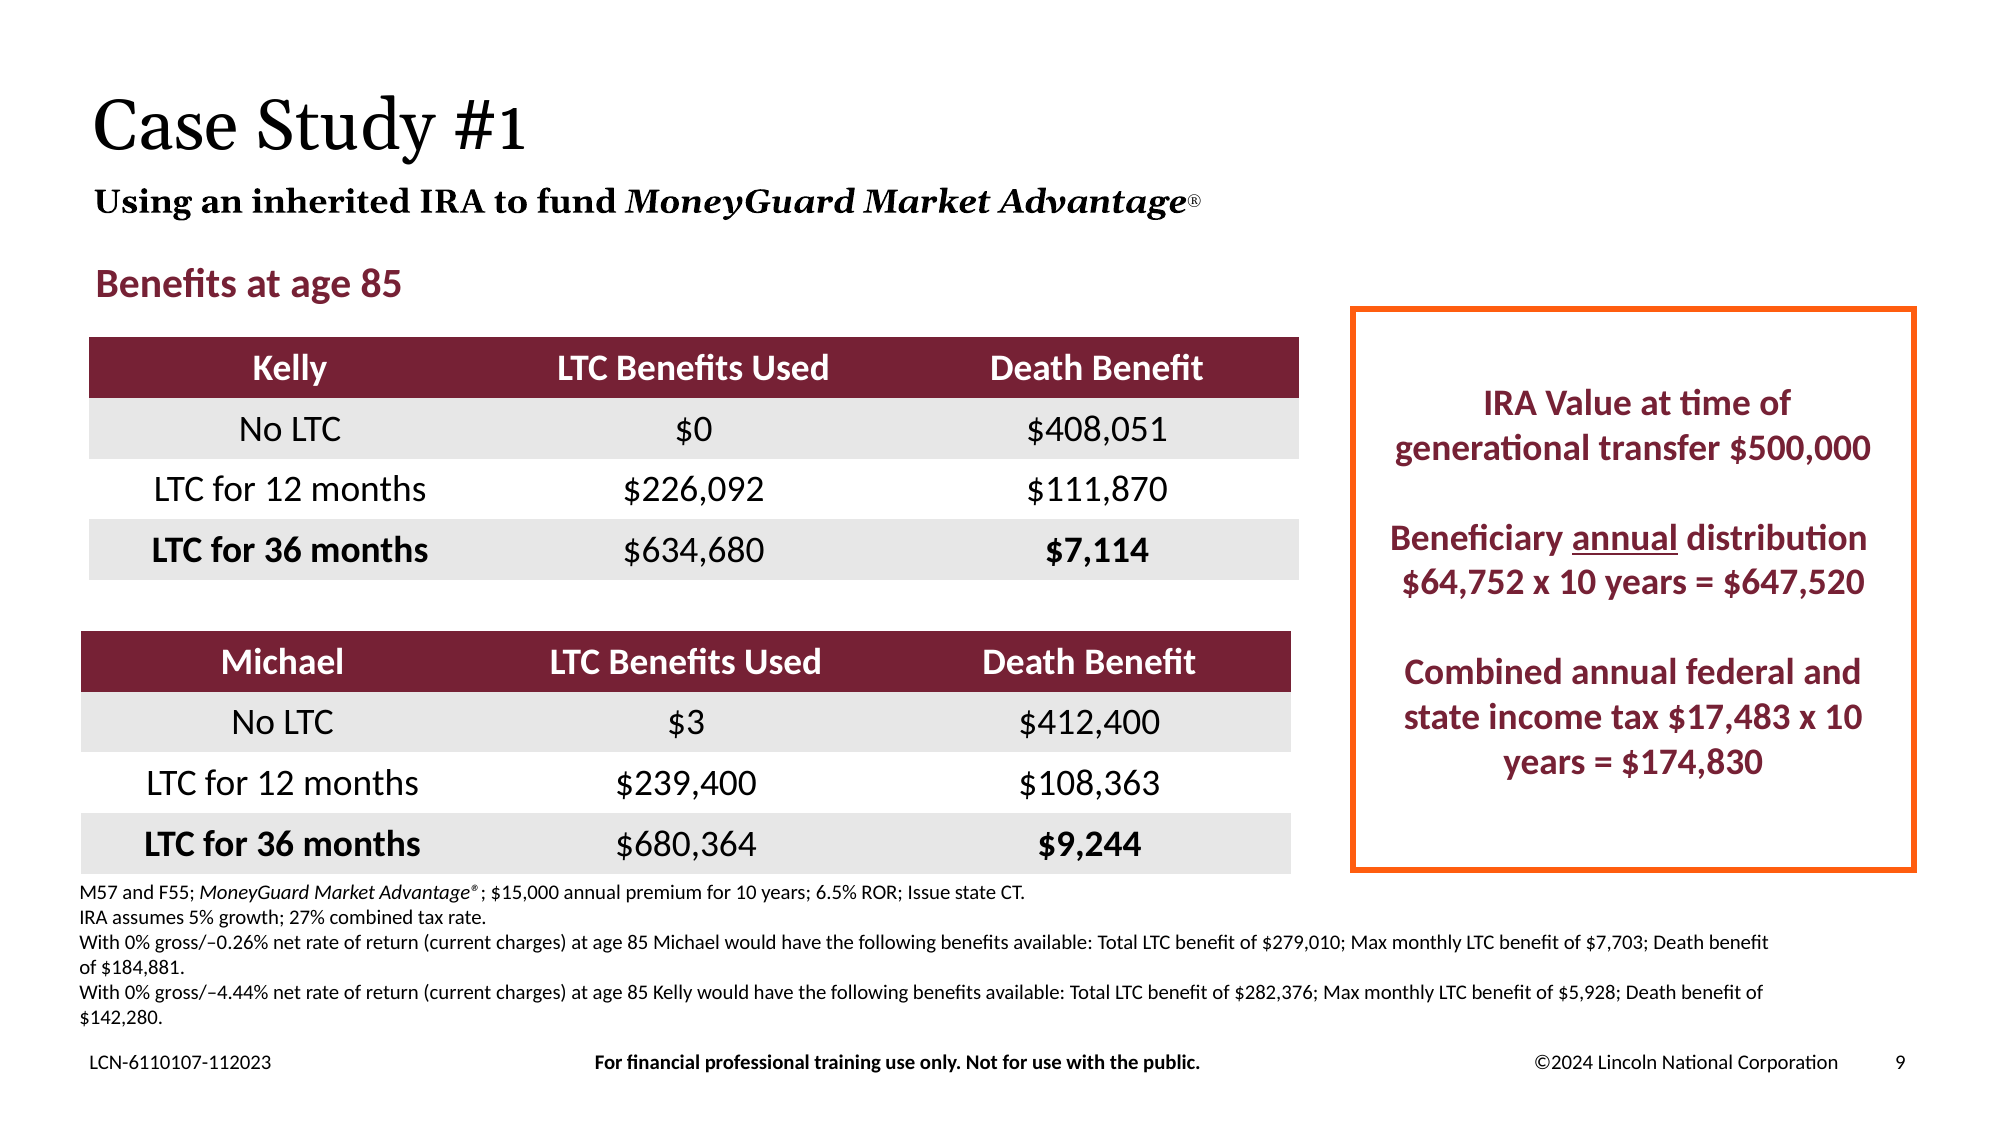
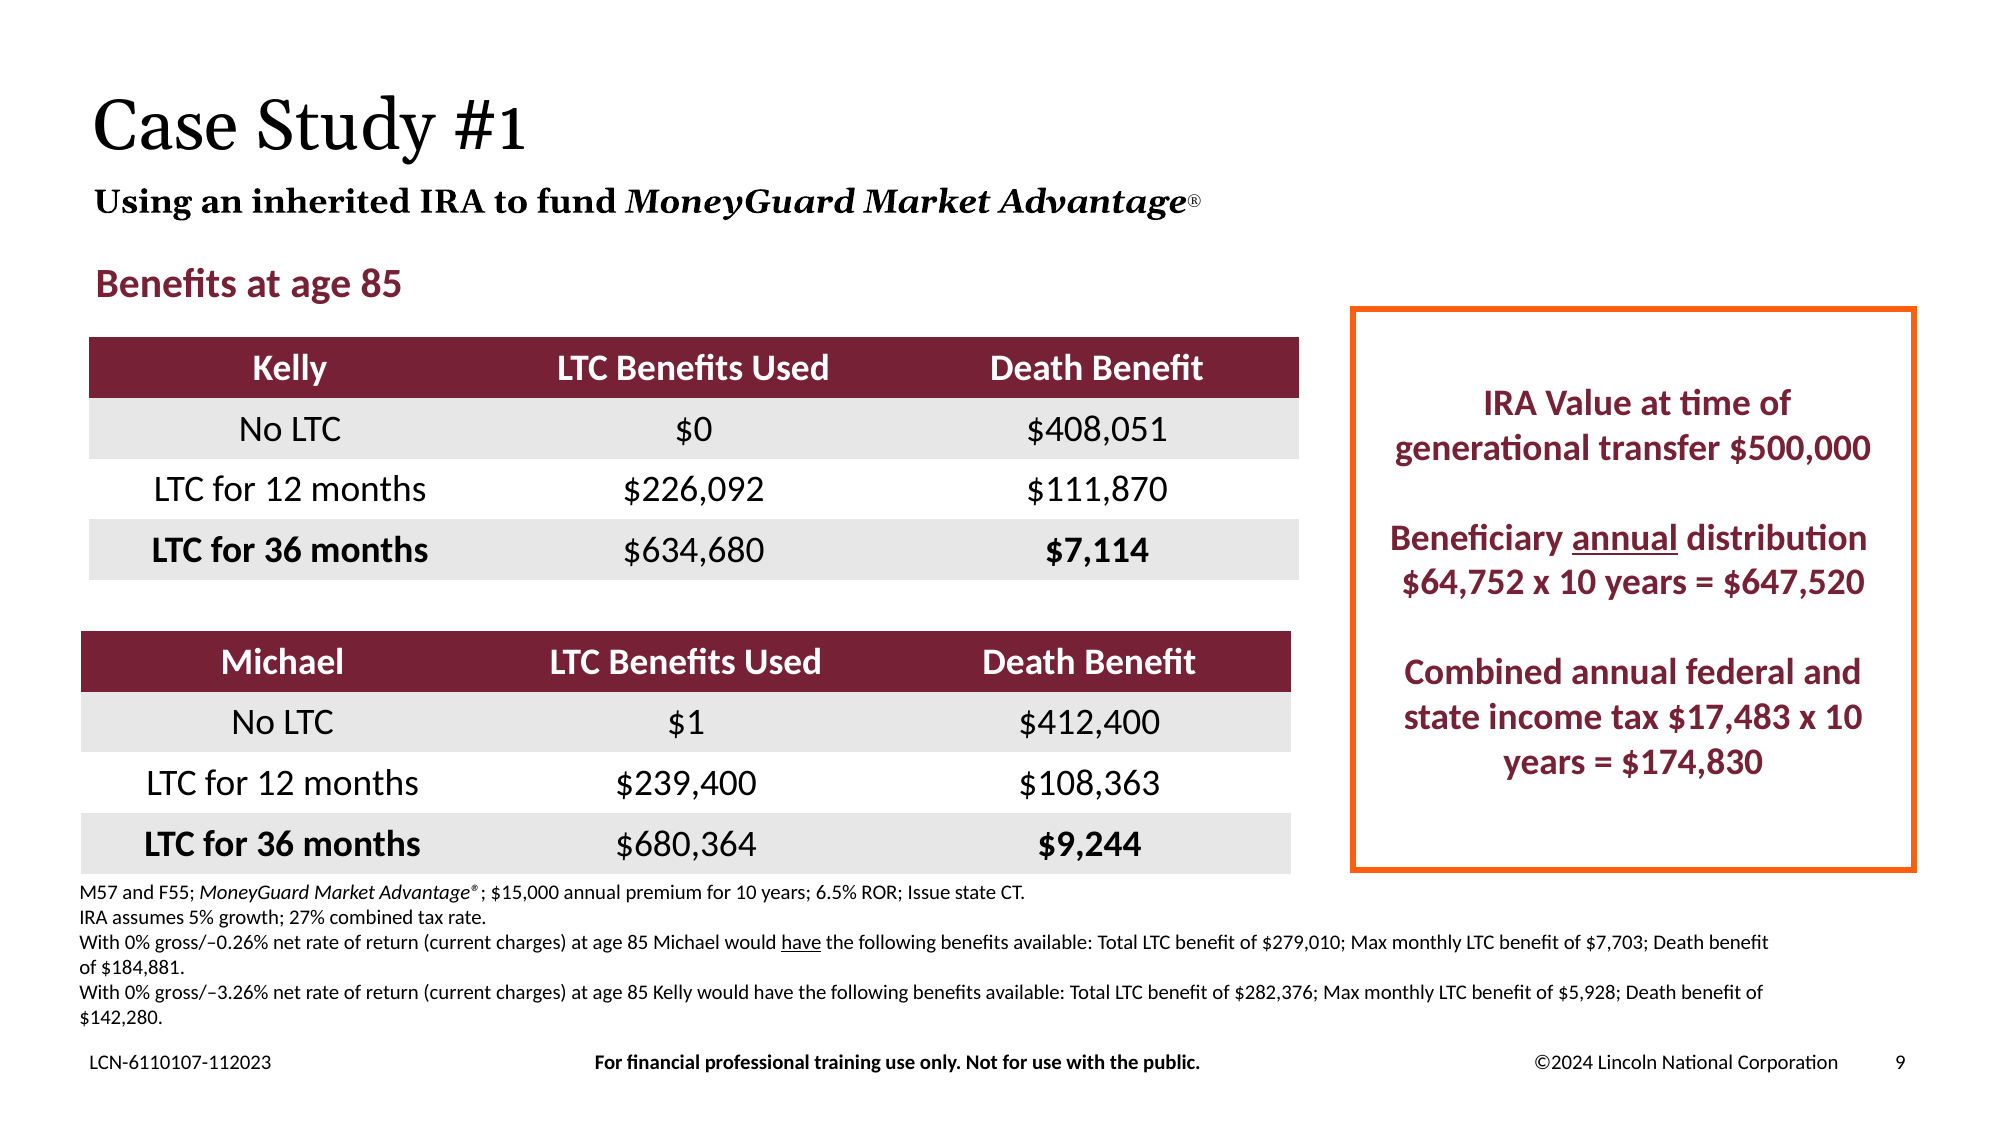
$3: $3 -> $1
have at (801, 943) underline: none -> present
gross/–4.44%: gross/–4.44% -> gross/–3.26%
